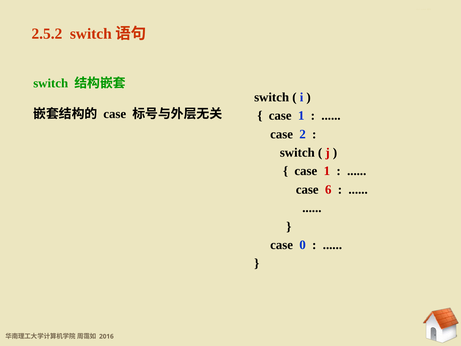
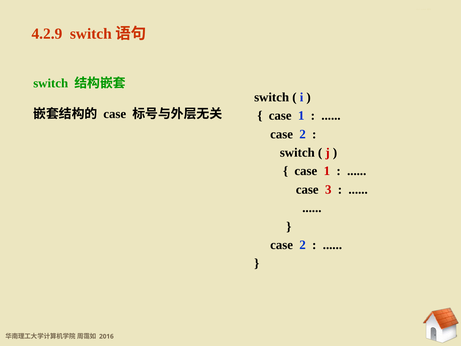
2.5.2: 2.5.2 -> 4.2.9
6: 6 -> 3
0 at (303, 245): 0 -> 2
